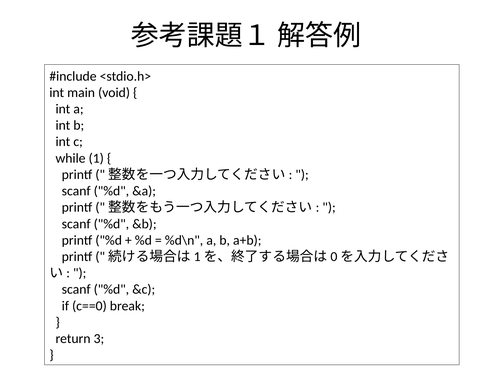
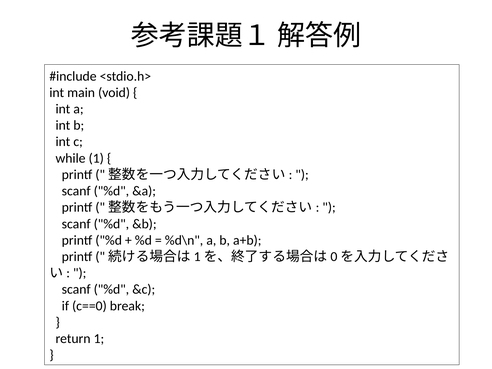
return 3: 3 -> 1
